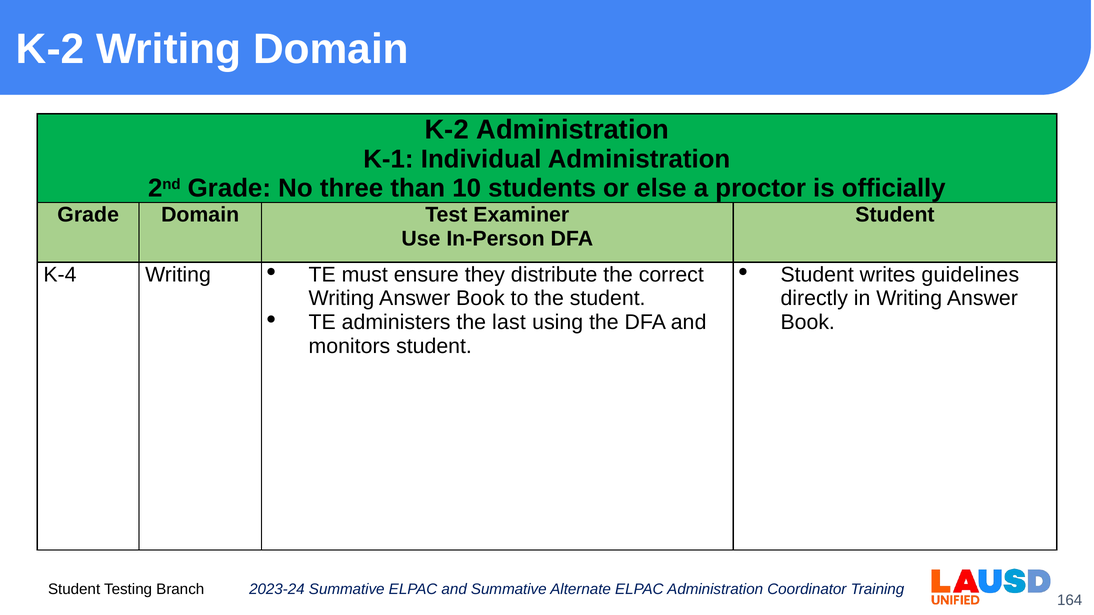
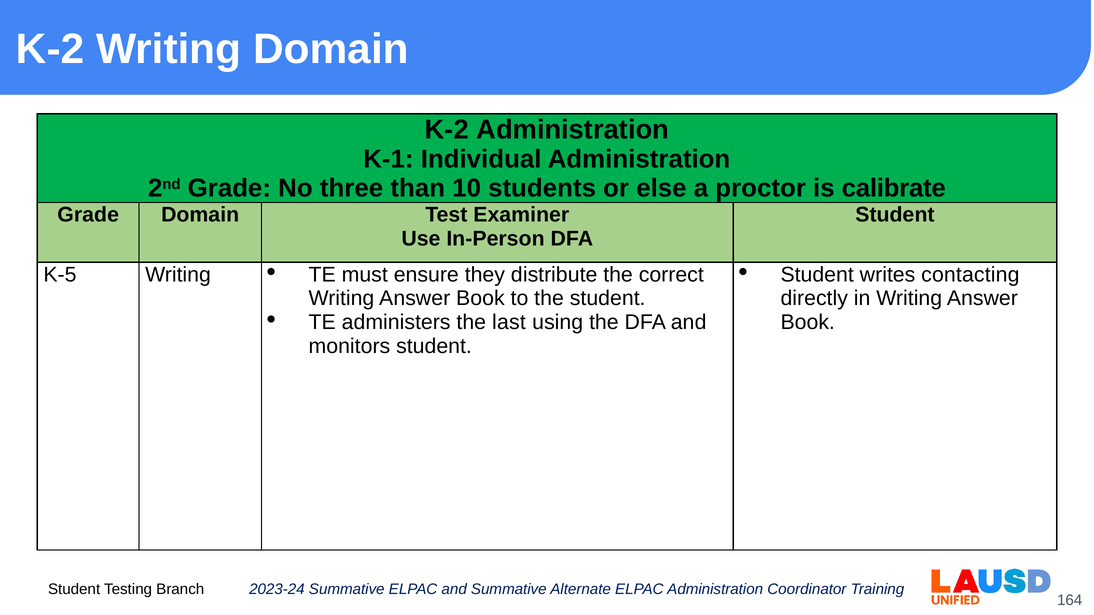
officially: officially -> calibrate
guidelines: guidelines -> contacting
K-4: K-4 -> K-5
